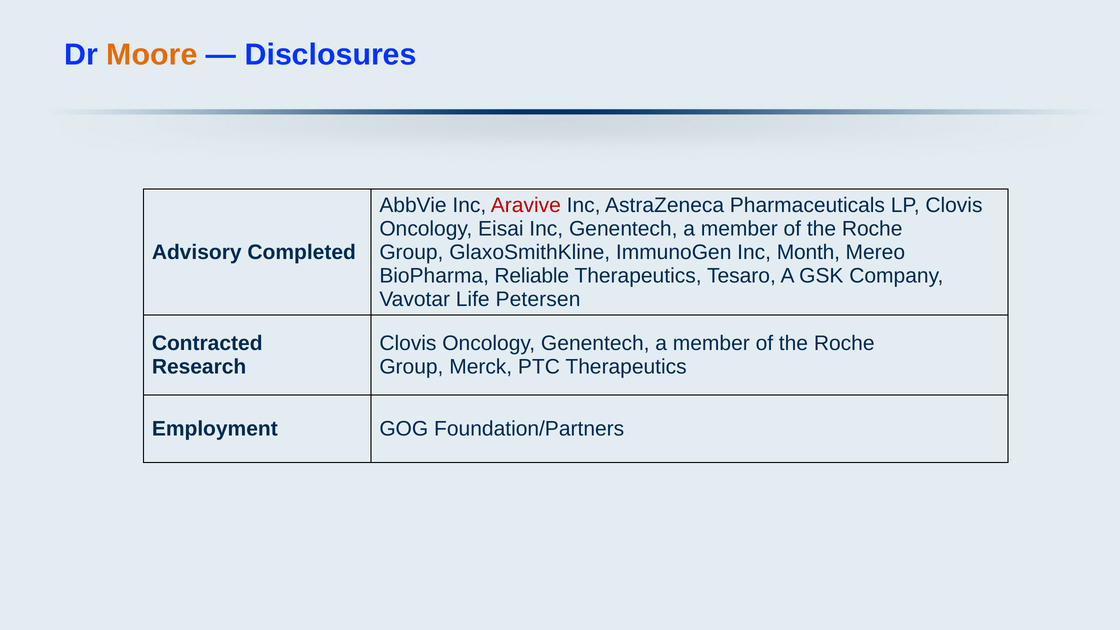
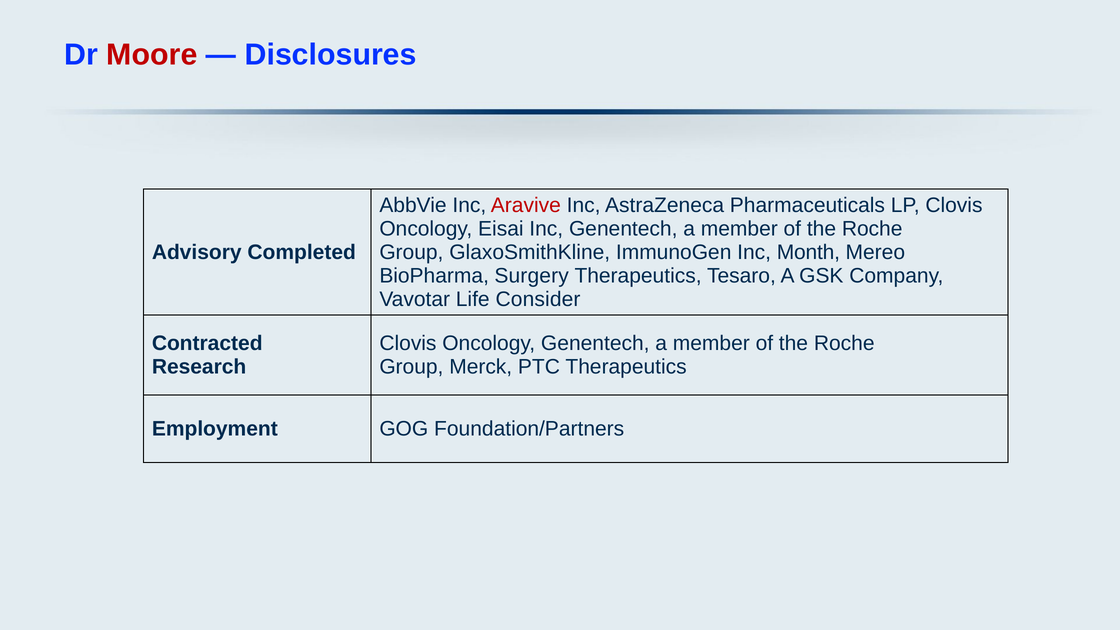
Moore colour: orange -> red
Reliable: Reliable -> Surgery
Petersen: Petersen -> Consider
